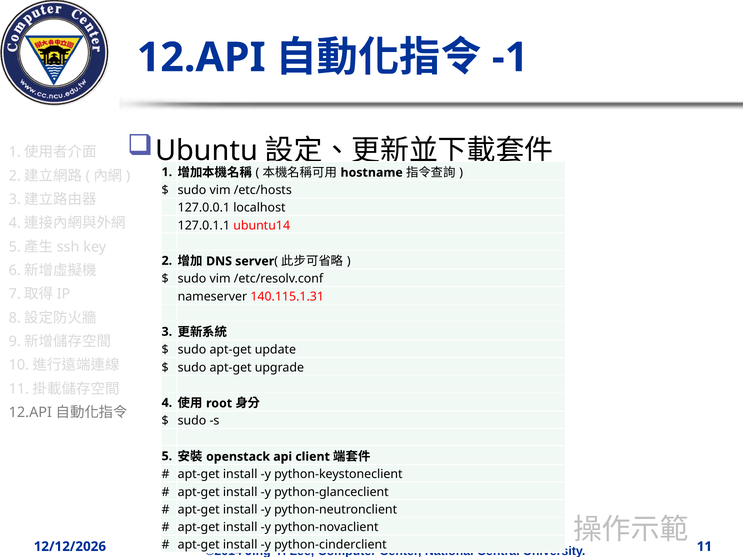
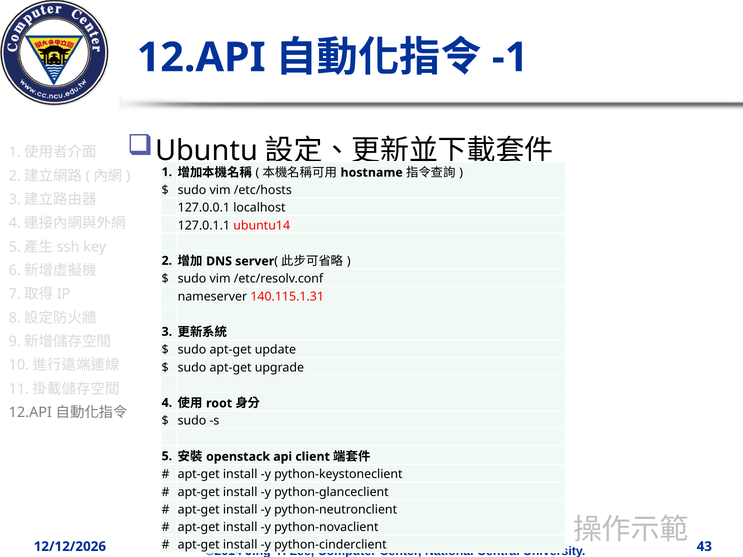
11: 11 -> 43
